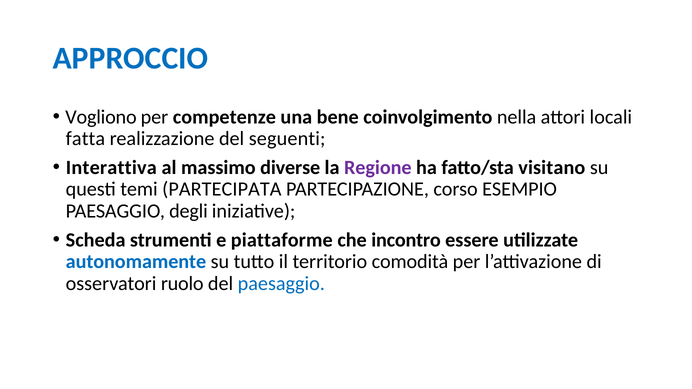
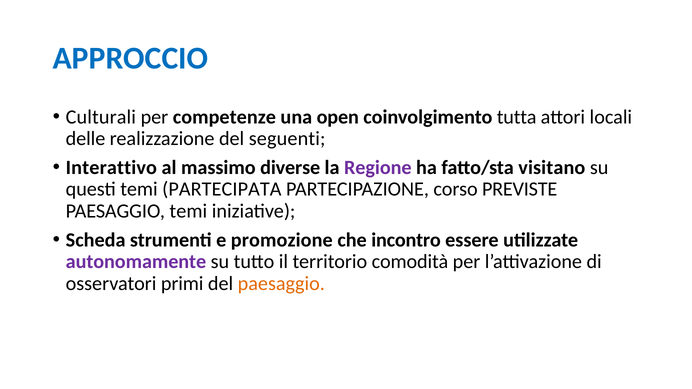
Vogliono: Vogliono -> Culturali
bene: bene -> open
nella: nella -> tutta
fatta: fatta -> delle
Interattiva: Interattiva -> Interattivo
ESEMPIO: ESEMPIO -> PREVISTE
PAESAGGIO degli: degli -> temi
piattaforme: piattaforme -> promozione
autonomamente colour: blue -> purple
ruolo: ruolo -> primi
paesaggio at (281, 284) colour: blue -> orange
